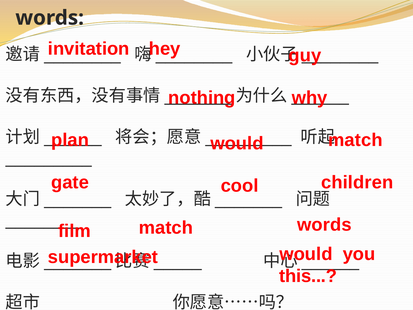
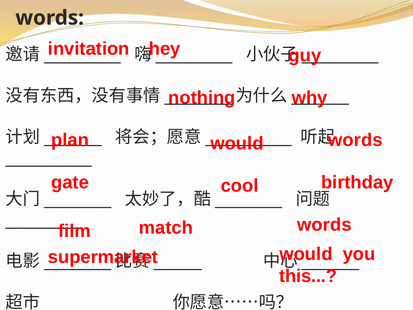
match at (355, 140): match -> words
children: children -> birthday
